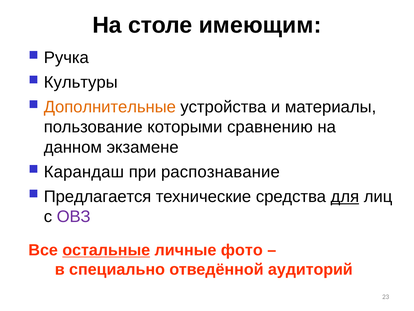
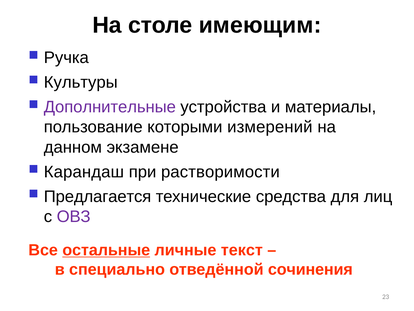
Дополнительные colour: orange -> purple
сравнению: сравнению -> измерений
распознавание: распознавание -> растворимости
для underline: present -> none
фото: фото -> текст
аудиторий: аудиторий -> сочинения
